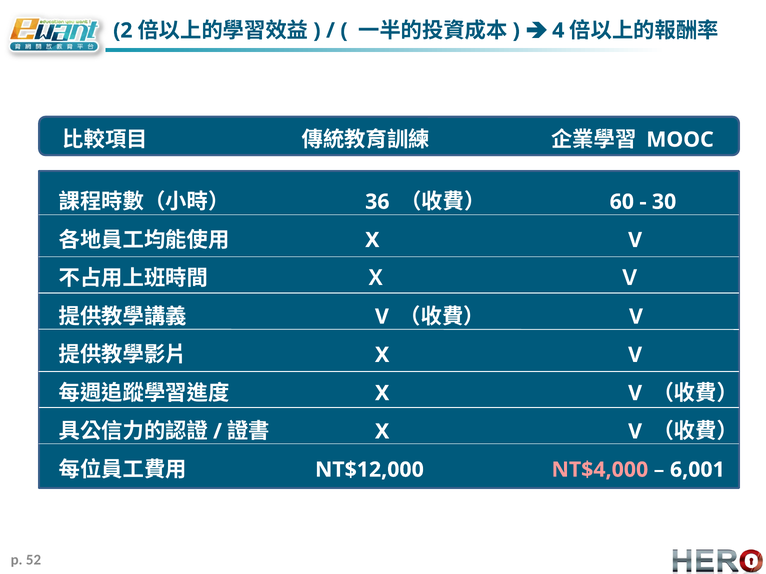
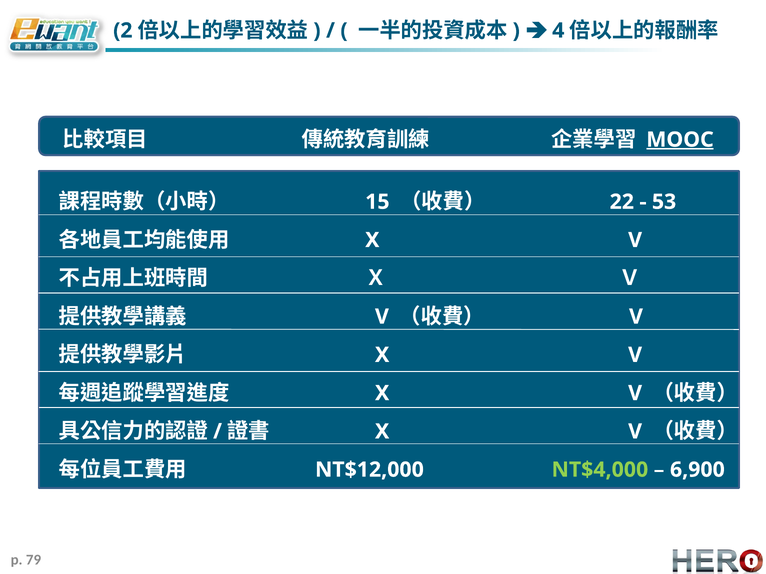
MOOC underline: none -> present
36: 36 -> 15
60: 60 -> 22
30: 30 -> 53
NT$4,000 colour: pink -> light green
6,001: 6,001 -> 6,900
52: 52 -> 79
